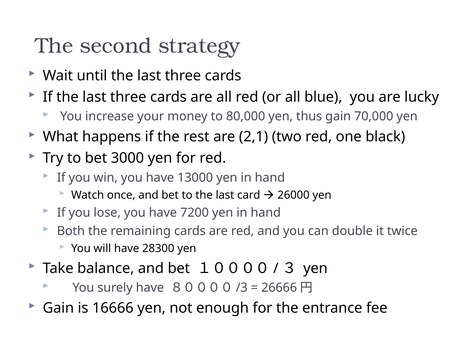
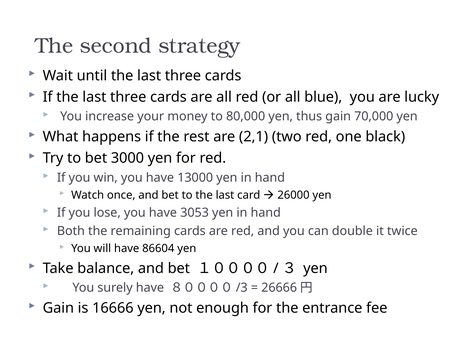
7200: 7200 -> 3053
28300: 28300 -> 86604
